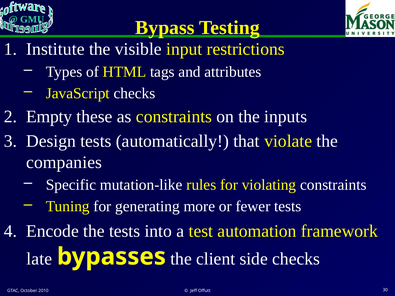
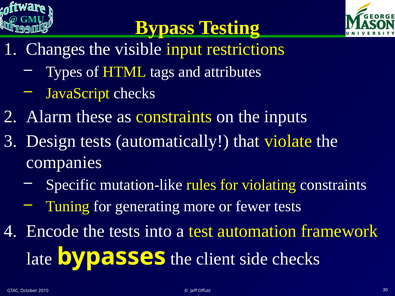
Institute: Institute -> Changes
Empty: Empty -> Alarm
